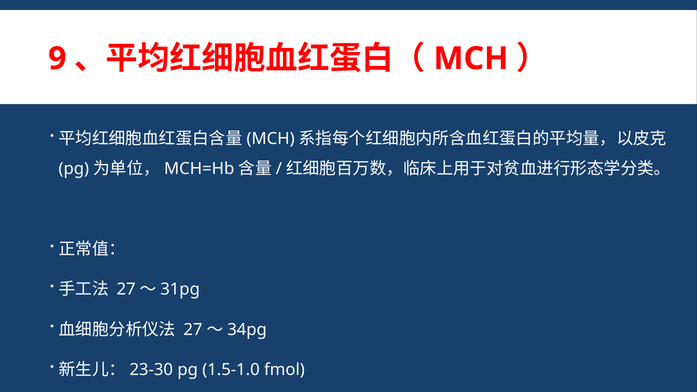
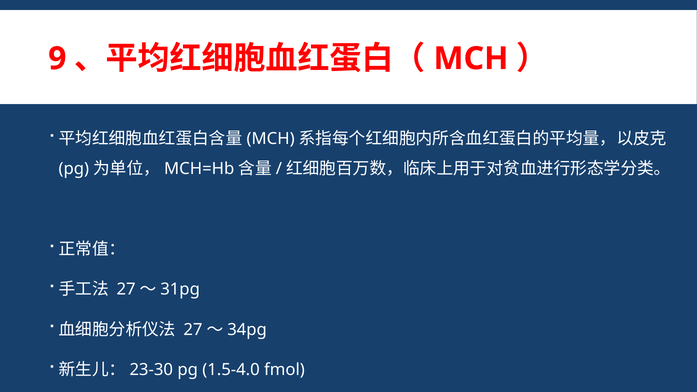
1.5-1.0: 1.5-1.0 -> 1.5-4.0
